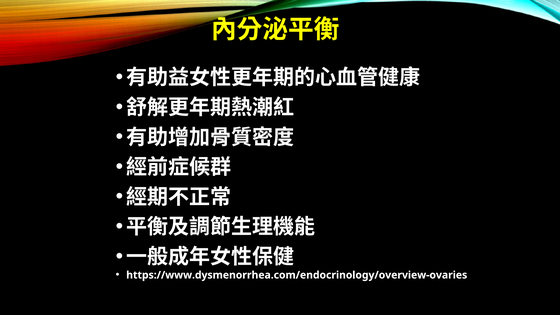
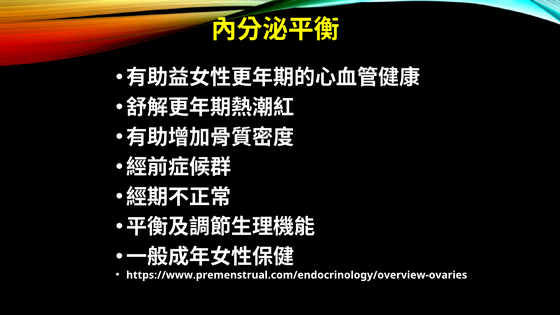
https://www.dysmenorrhea.com/endocrinology/overview-ovaries: https://www.dysmenorrhea.com/endocrinology/overview-ovaries -> https://www.premenstrual.com/endocrinology/overview-ovaries
